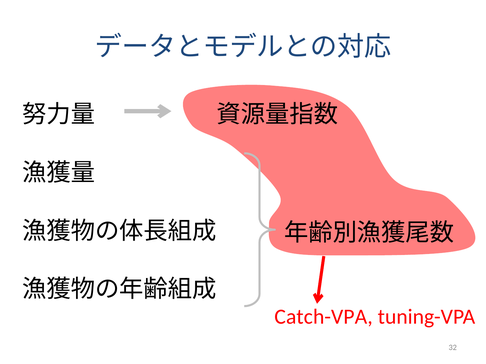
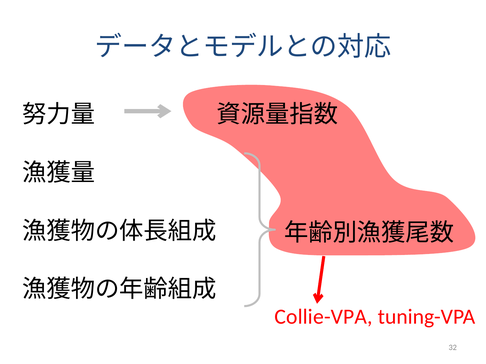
Catch-VPA: Catch-VPA -> Collie-VPA
